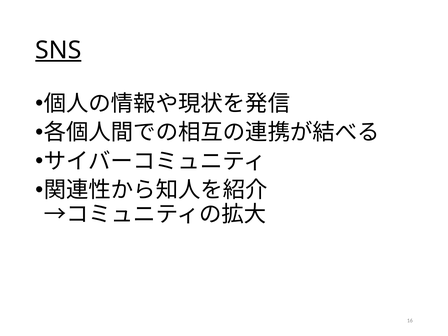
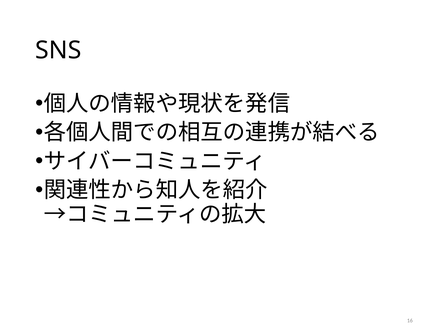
SNS underline: present -> none
